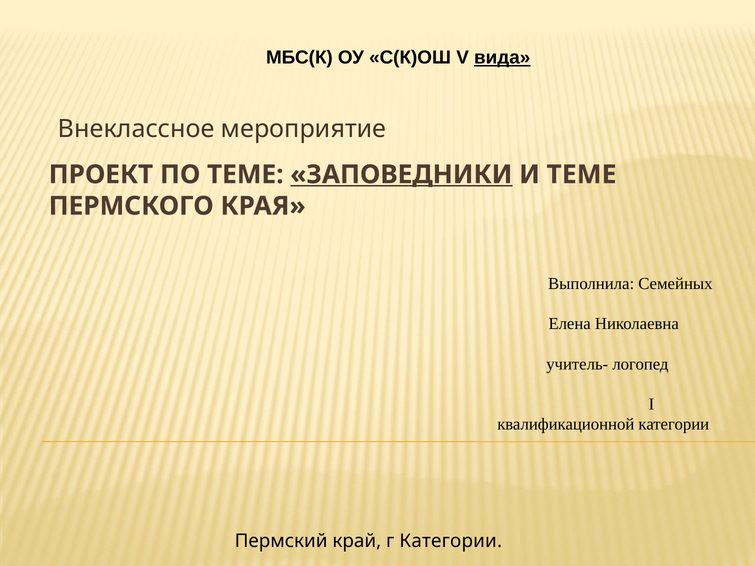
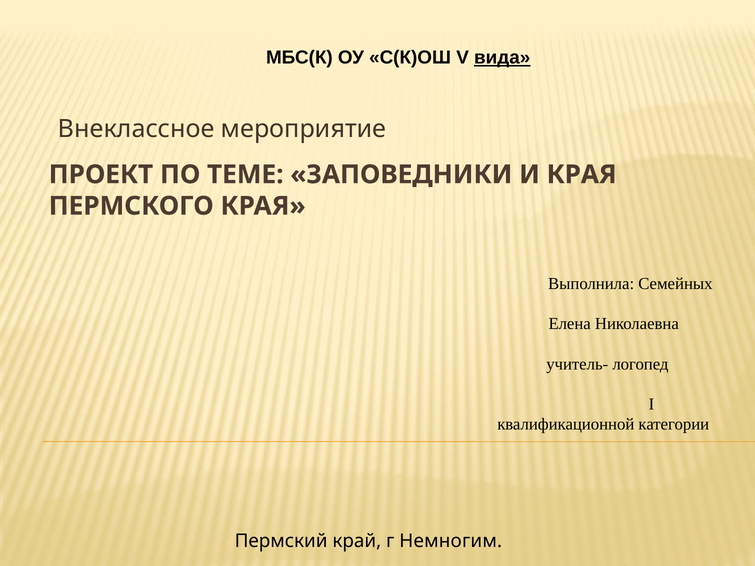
ЗАПОВЕДНИКИ underline: present -> none
И ТЕМЕ: ТЕМЕ -> КРАЯ
г Категории: Категории -> Немногим
